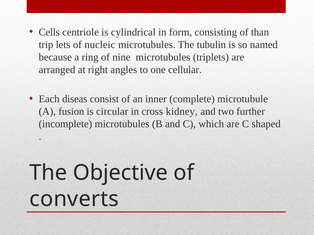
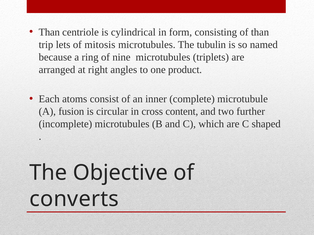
Cells at (49, 32): Cells -> Than
nucleic: nucleic -> mitosis
cellular: cellular -> product
diseas: diseas -> atoms
kidney: kidney -> content
